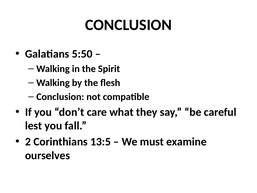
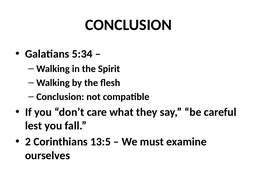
5:50: 5:50 -> 5:34
